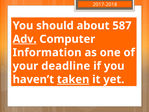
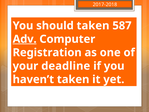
should about: about -> taken
Information: Information -> Registration
taken at (73, 79) underline: present -> none
